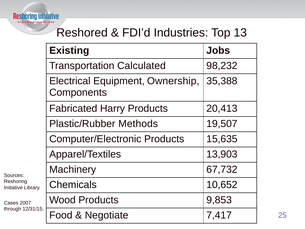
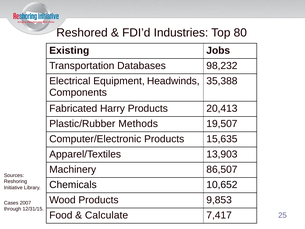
13: 13 -> 80
Calculated: Calculated -> Databases
Ownership: Ownership -> Headwinds
67,732: 67,732 -> 86,507
Negotiate: Negotiate -> Calculate
